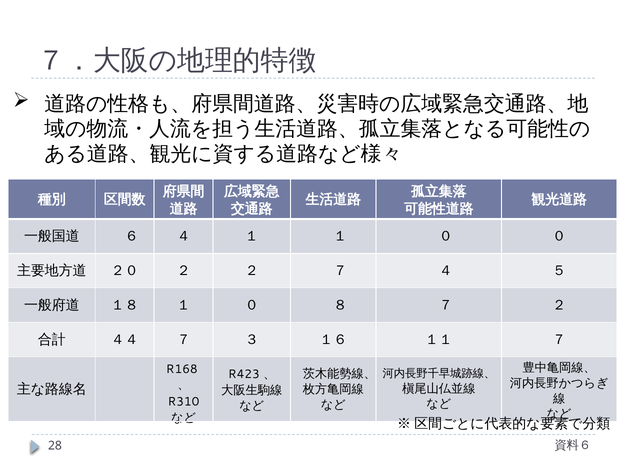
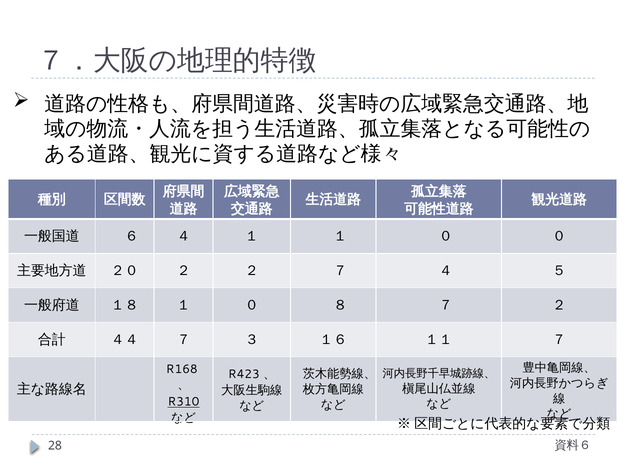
R310 underline: none -> present
